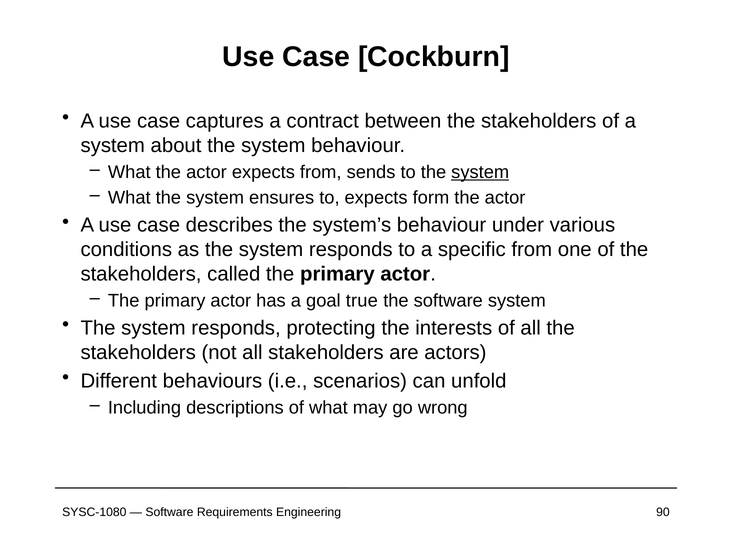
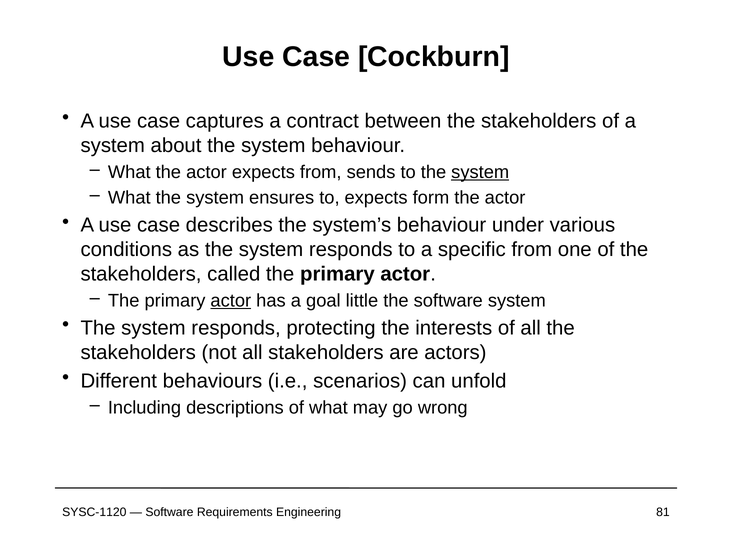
actor at (231, 301) underline: none -> present
true: true -> little
SYSC-1080: SYSC-1080 -> SYSC-1120
90: 90 -> 81
